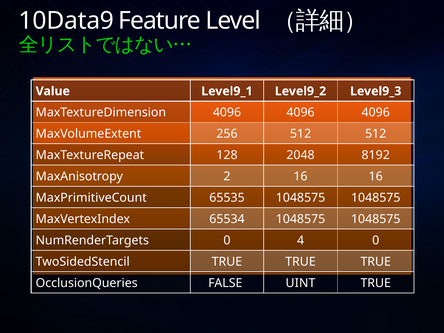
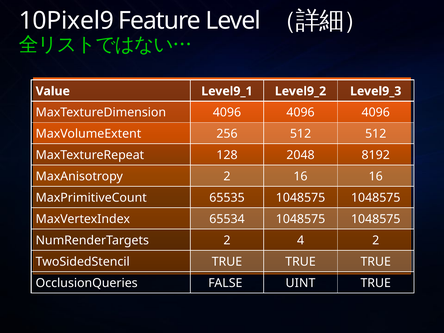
10Data9: 10Data9 -> 10Pixel9
NumRenderTargets 0: 0 -> 2
4 0: 0 -> 2
